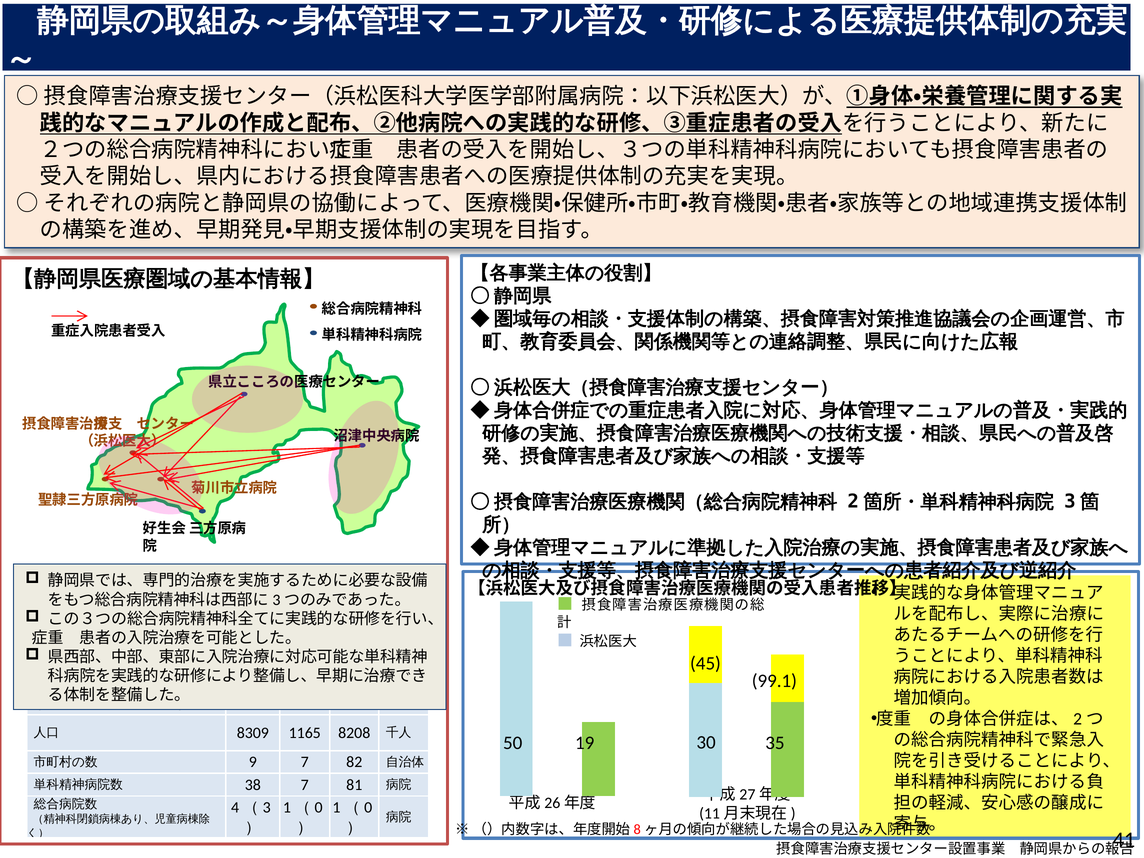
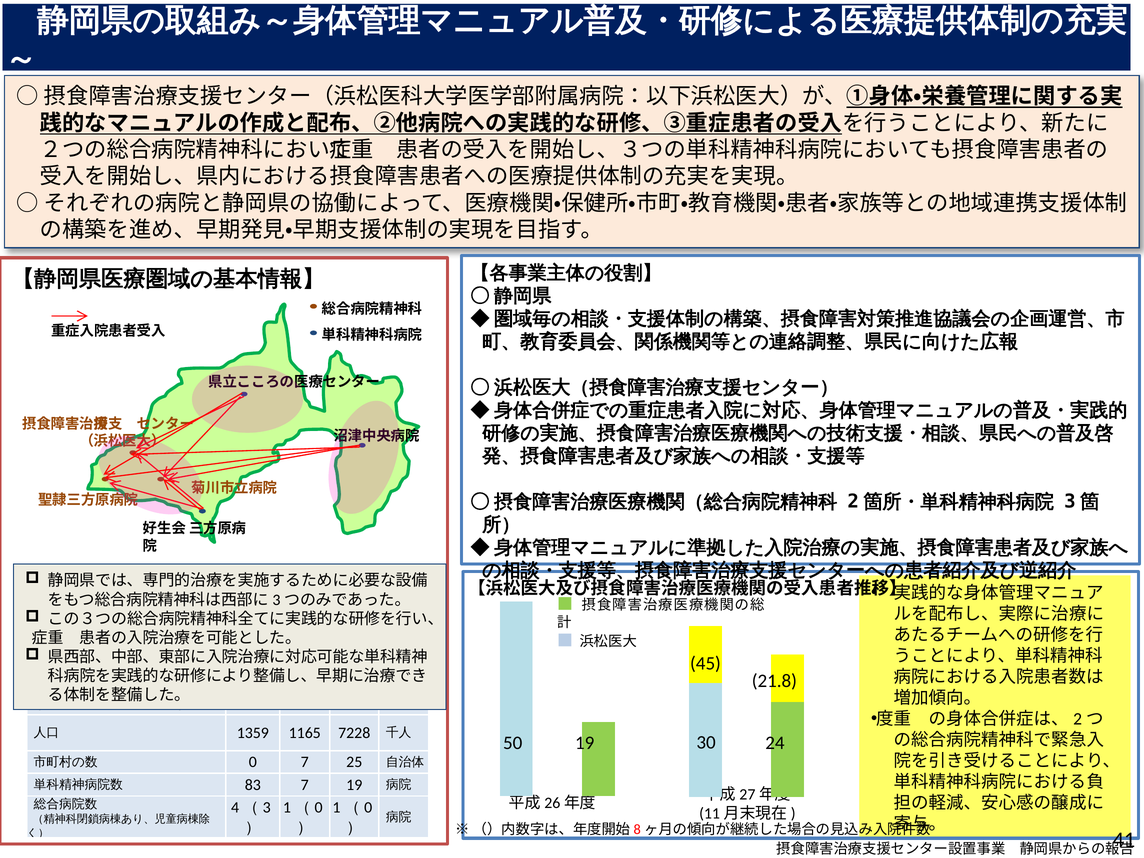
99.1: 99.1 -> 21.8
8309: 8309 -> 1359
8208: 8208 -> 7228
35: 35 -> 24
9: 9 -> 0
82: 82 -> 25
38: 38 -> 83
7 81: 81 -> 19
